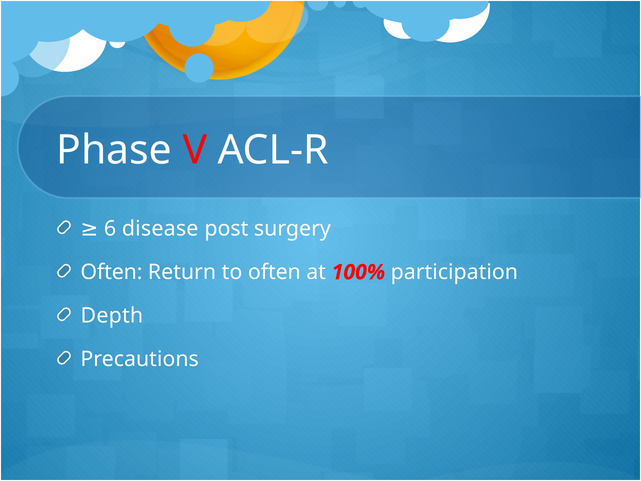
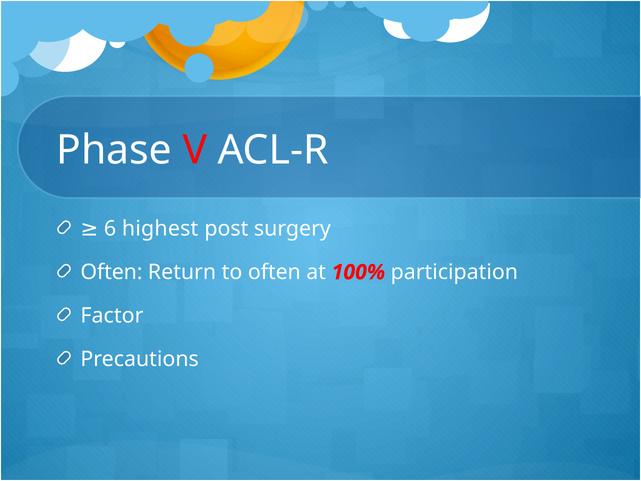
disease: disease -> highest
Depth: Depth -> Factor
